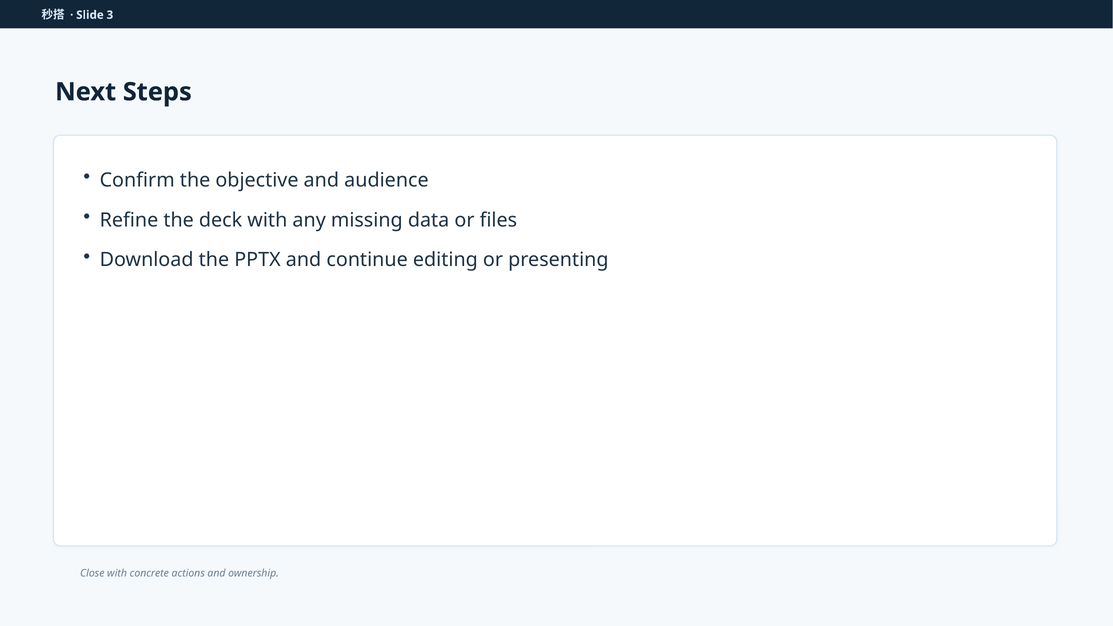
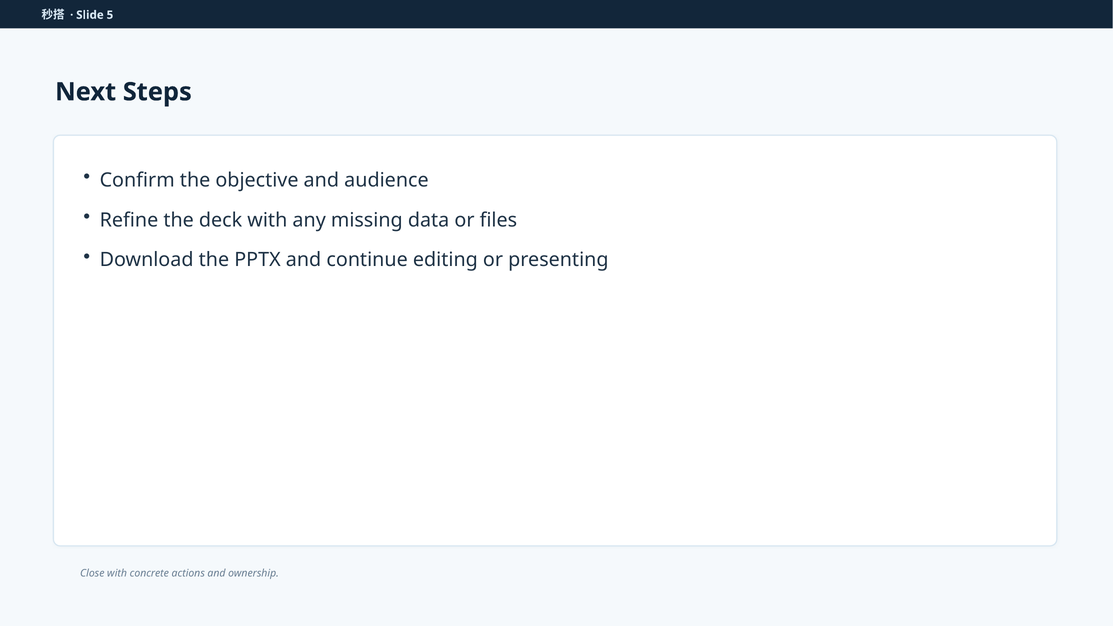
3: 3 -> 5
